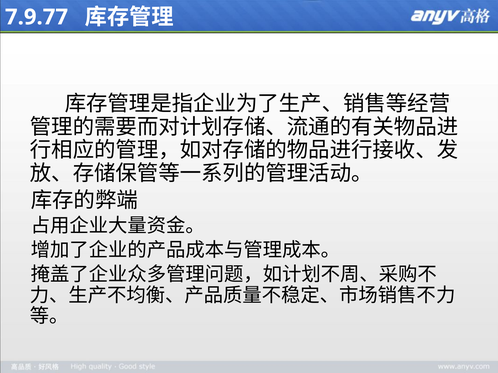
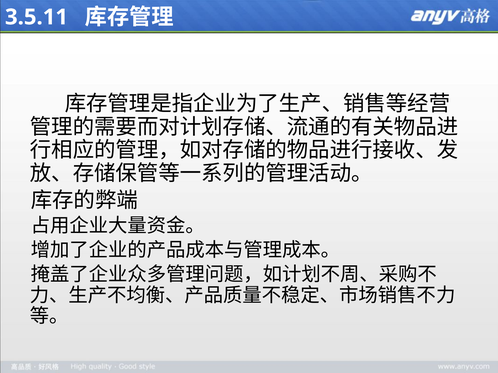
7.9.77: 7.9.77 -> 3.5.11
